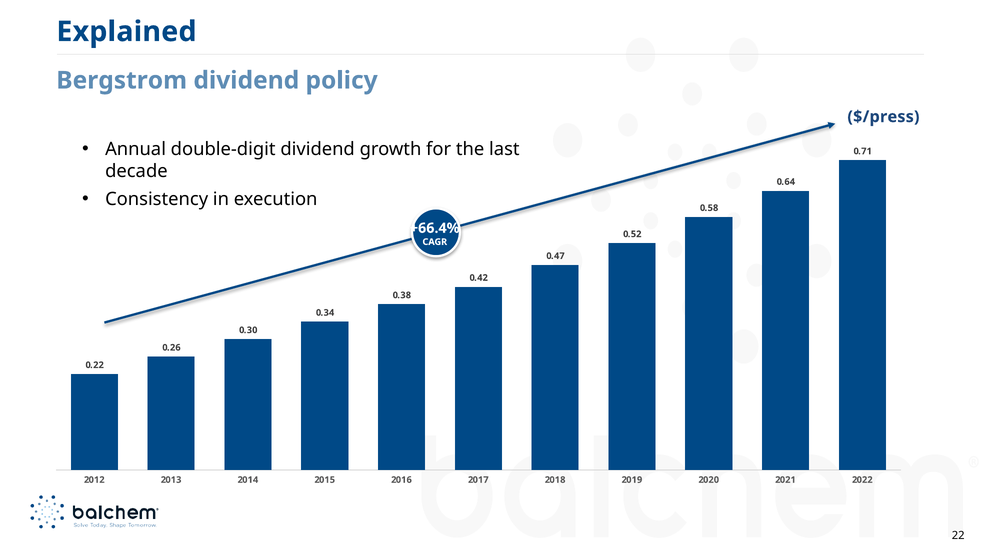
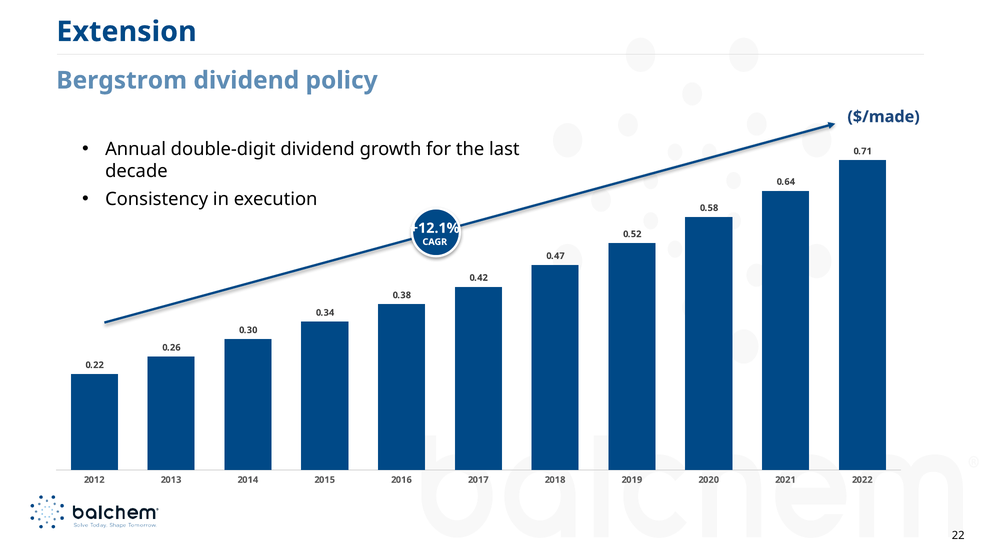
Explained: Explained -> Extension
$/press: $/press -> $/made
+66.4%: +66.4% -> +12.1%
